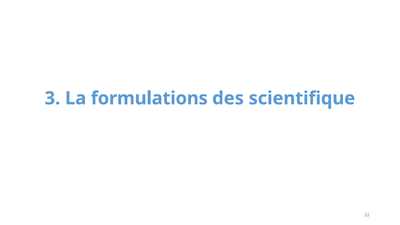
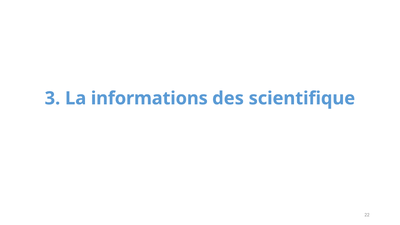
formulations: formulations -> informations
